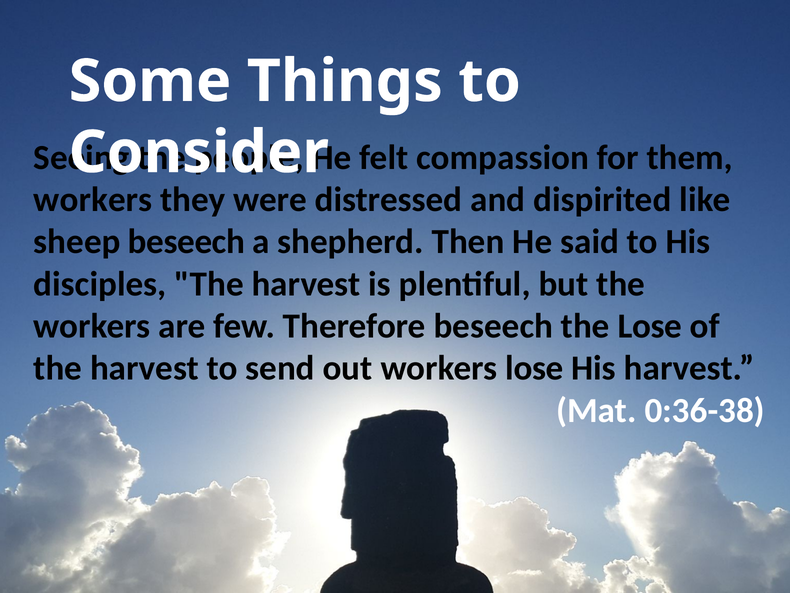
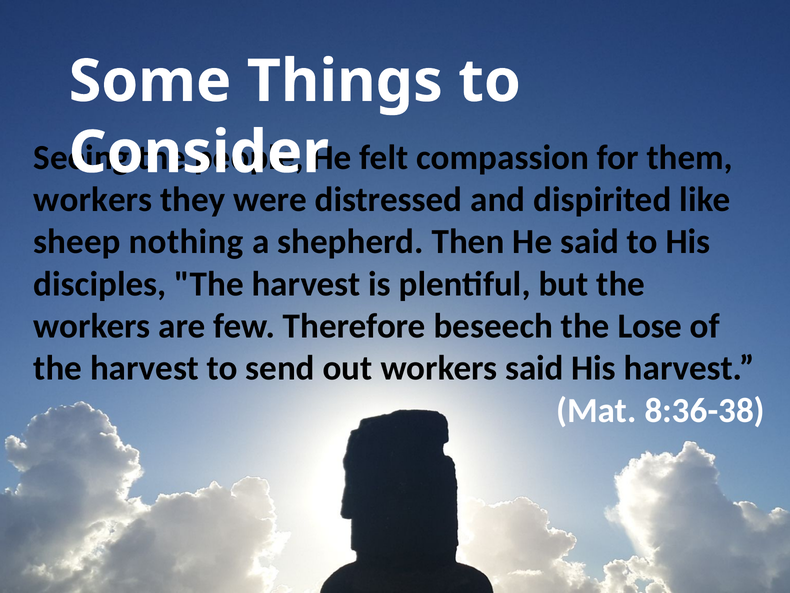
sheep beseech: beseech -> nothing
workers lose: lose -> said
0:36-38: 0:36-38 -> 8:36-38
